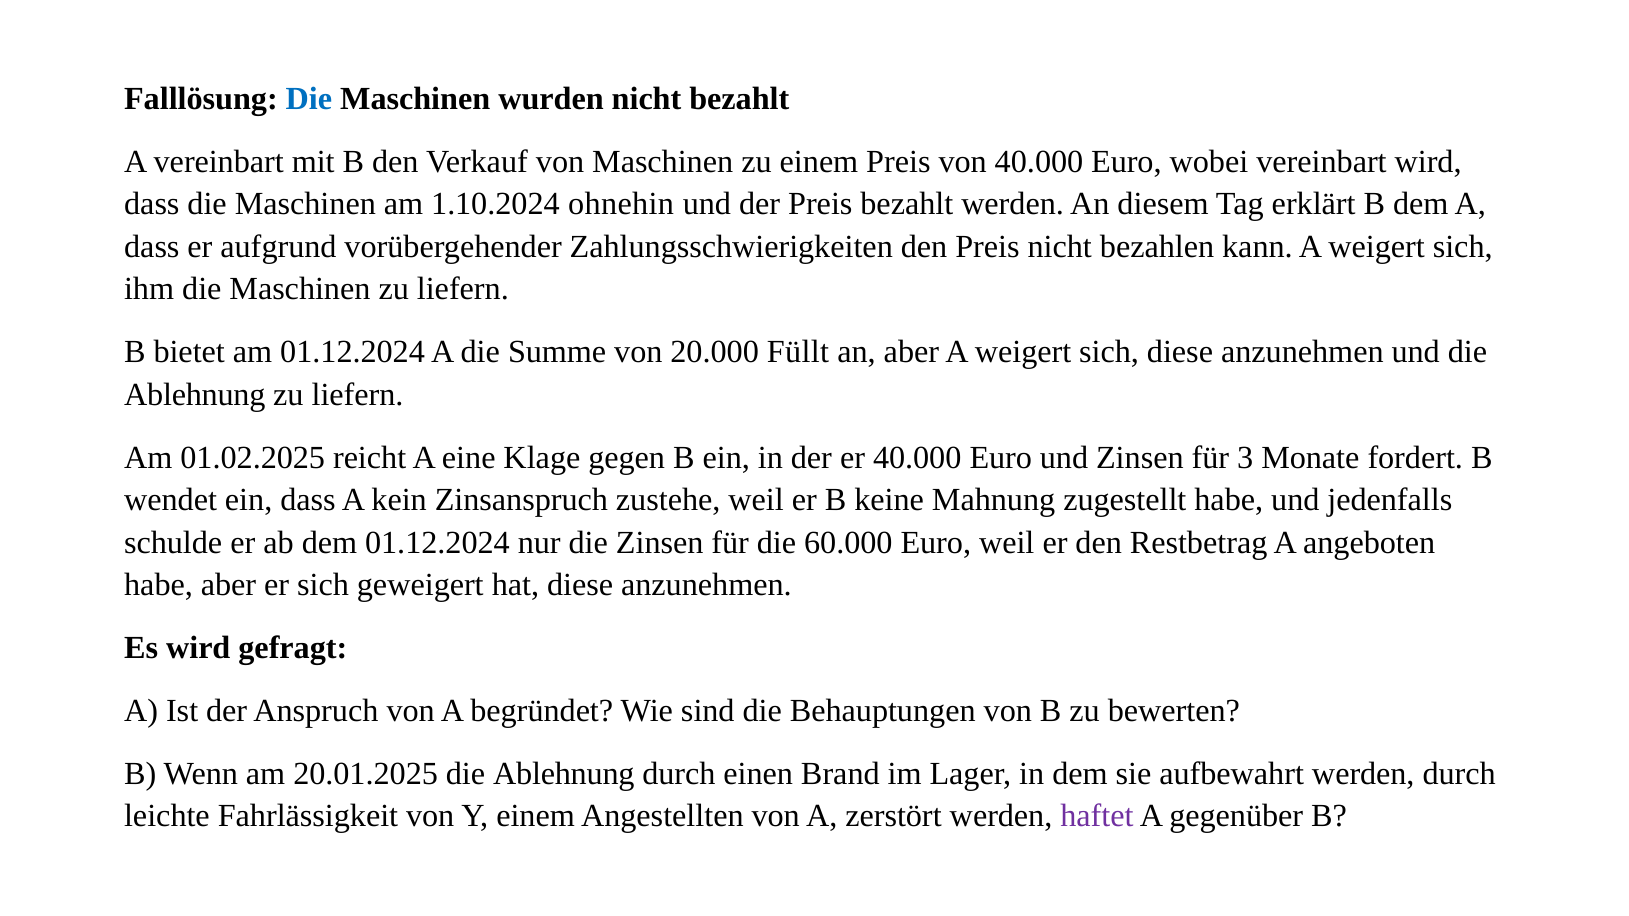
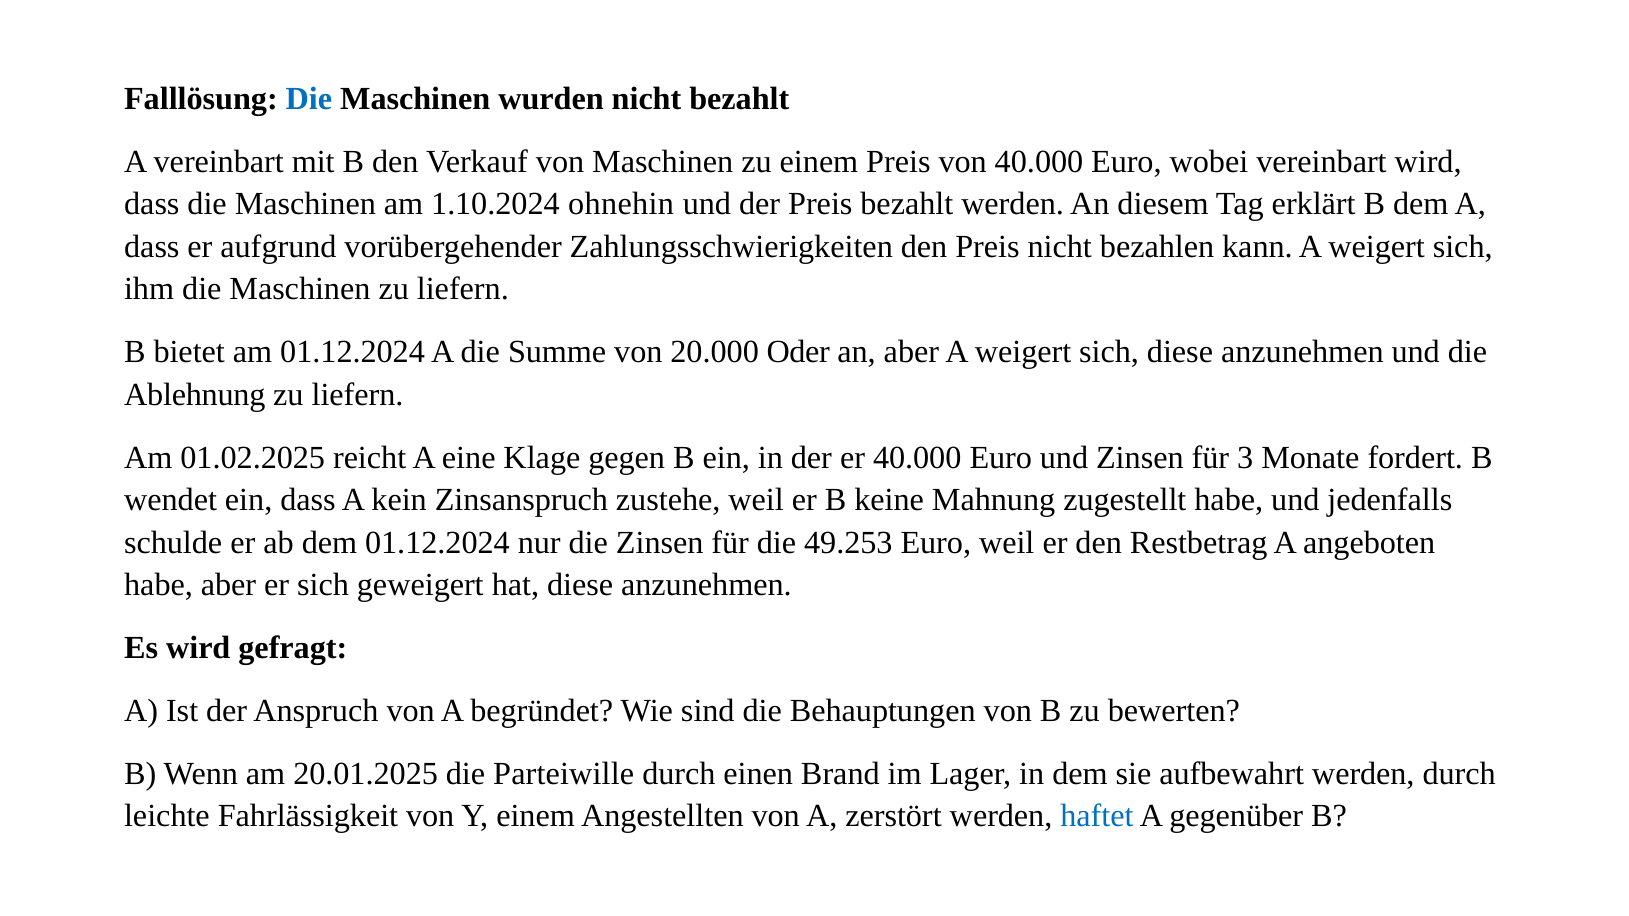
Füllt: Füllt -> Oder
60.000: 60.000 -> 49.253
20.01.2025 die Ablehnung: Ablehnung -> Parteiwille
haftet colour: purple -> blue
